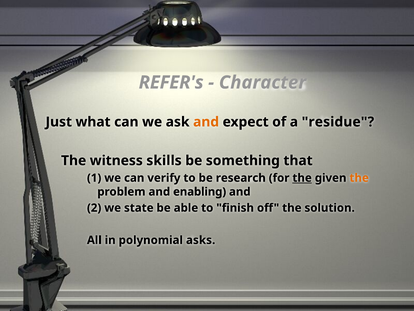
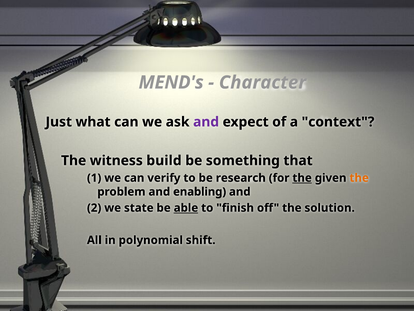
REFER's: REFER's -> MEND's
and at (206, 122) colour: orange -> purple
residue: residue -> context
skills: skills -> build
able underline: none -> present
asks: asks -> shift
